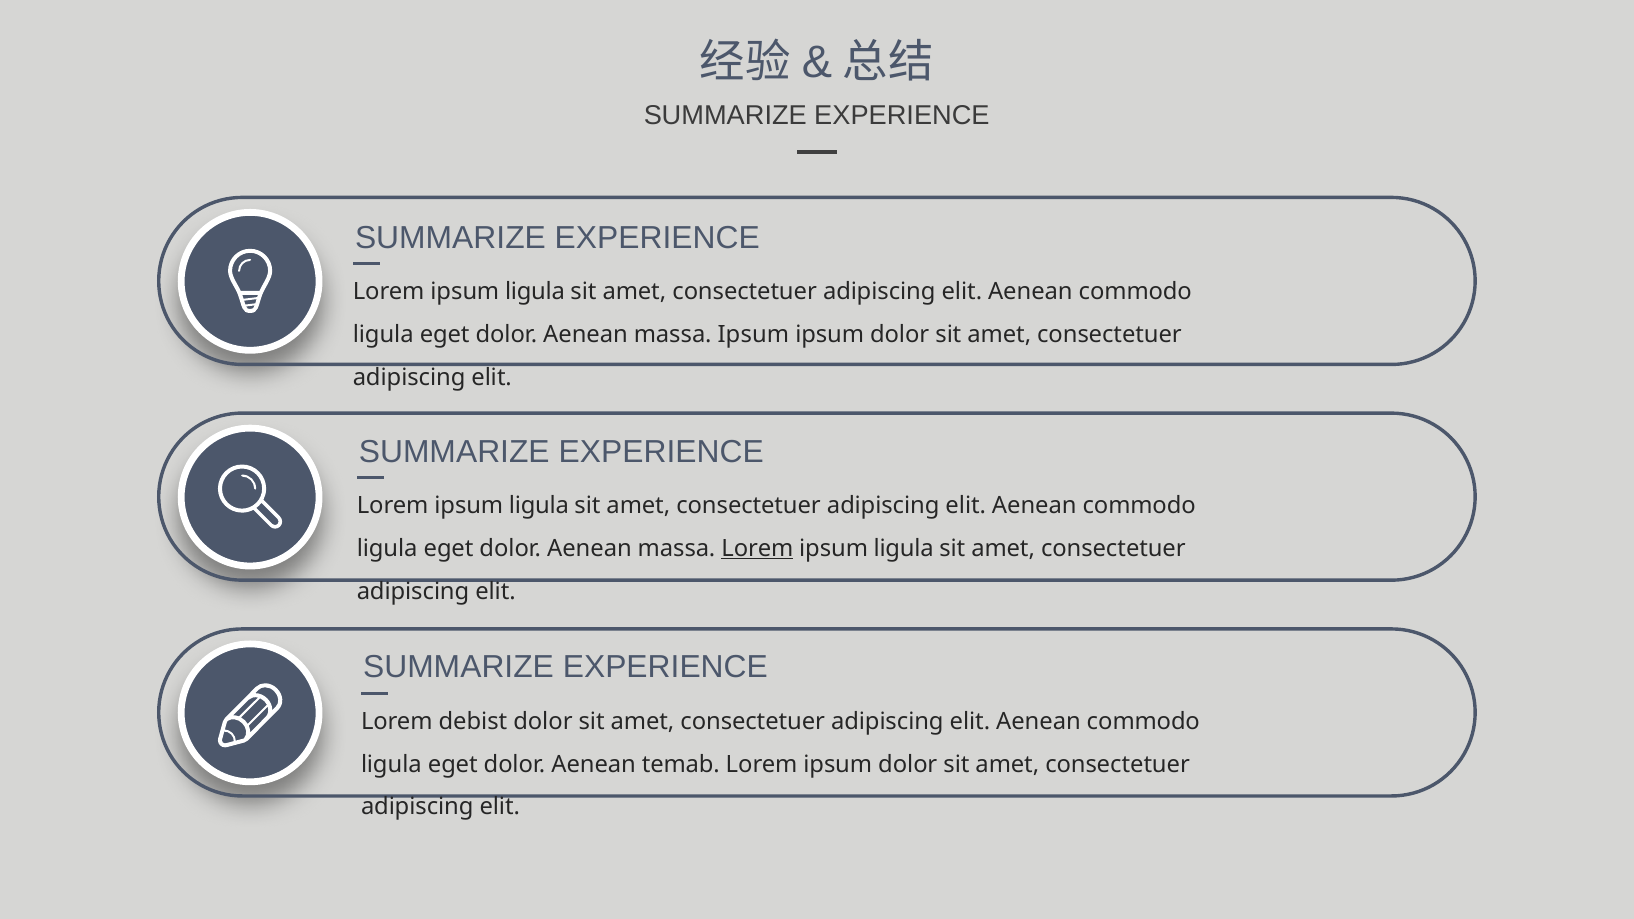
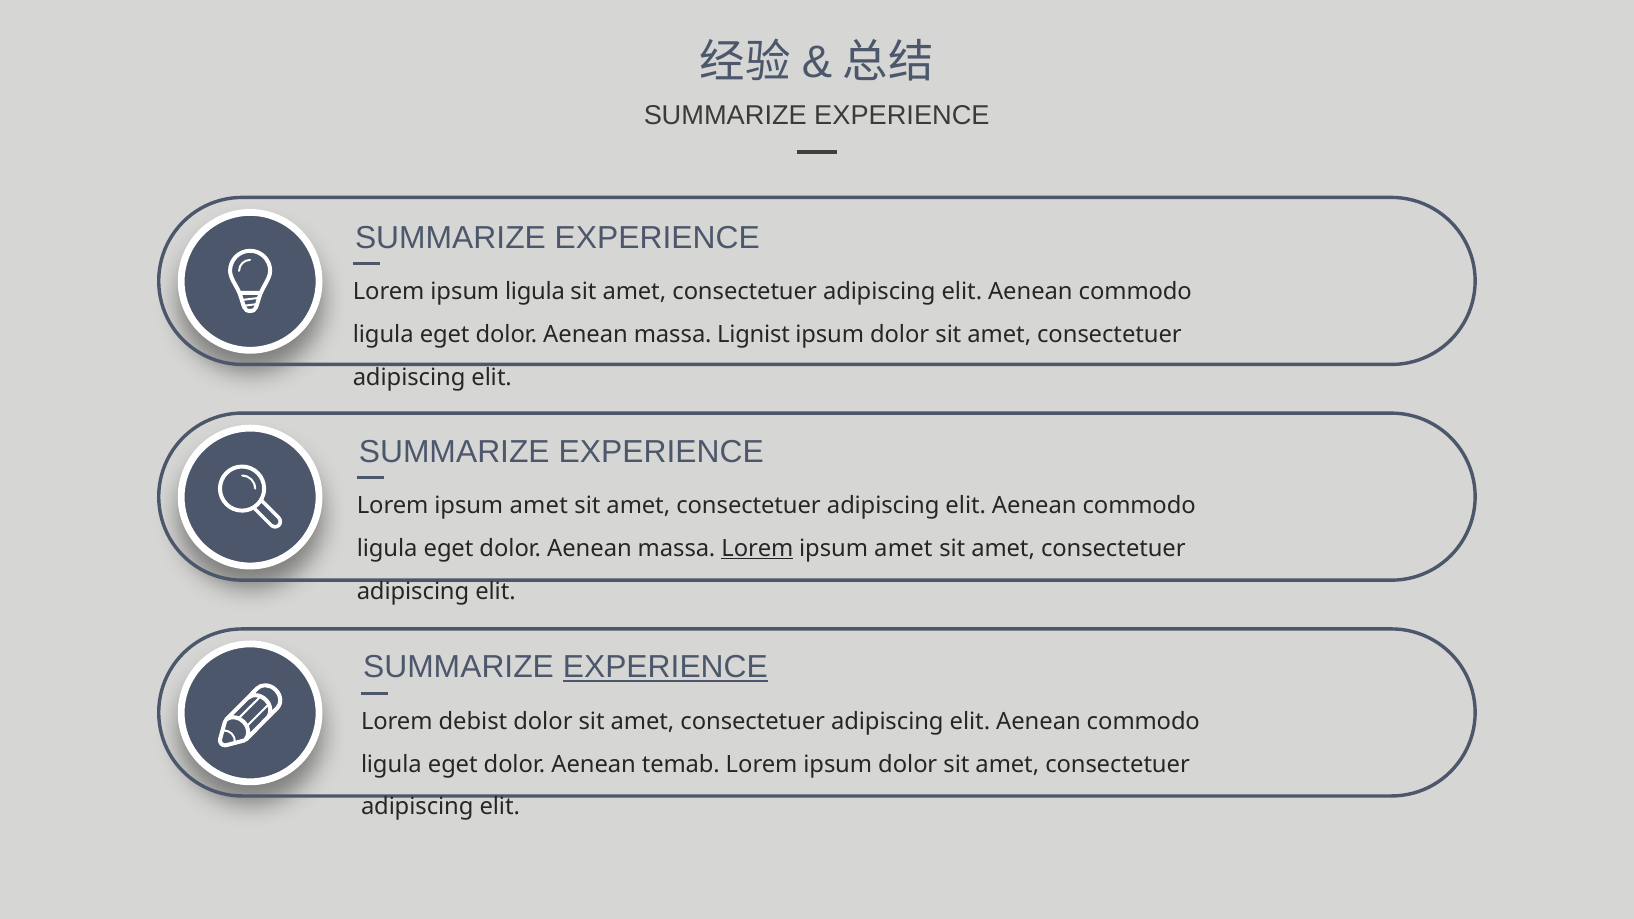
massa Ipsum: Ipsum -> Lignist
ligula at (539, 506): ligula -> amet
ligula at (904, 549): ligula -> amet
EXPERIENCE at (665, 667) underline: none -> present
